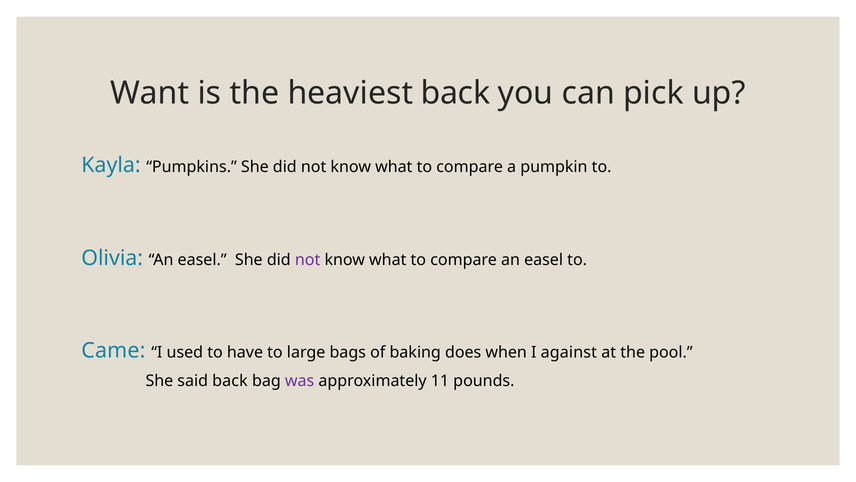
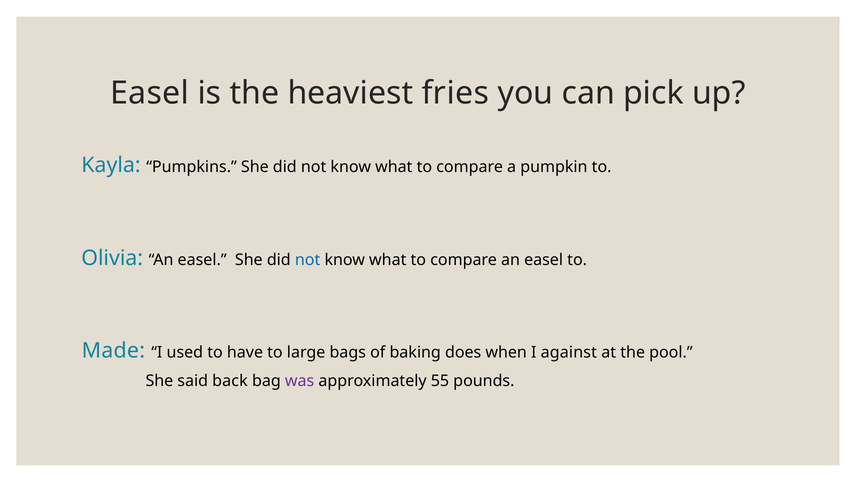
Want at (150, 93): Want -> Easel
heaviest back: back -> fries
not at (308, 260) colour: purple -> blue
Came: Came -> Made
11: 11 -> 55
